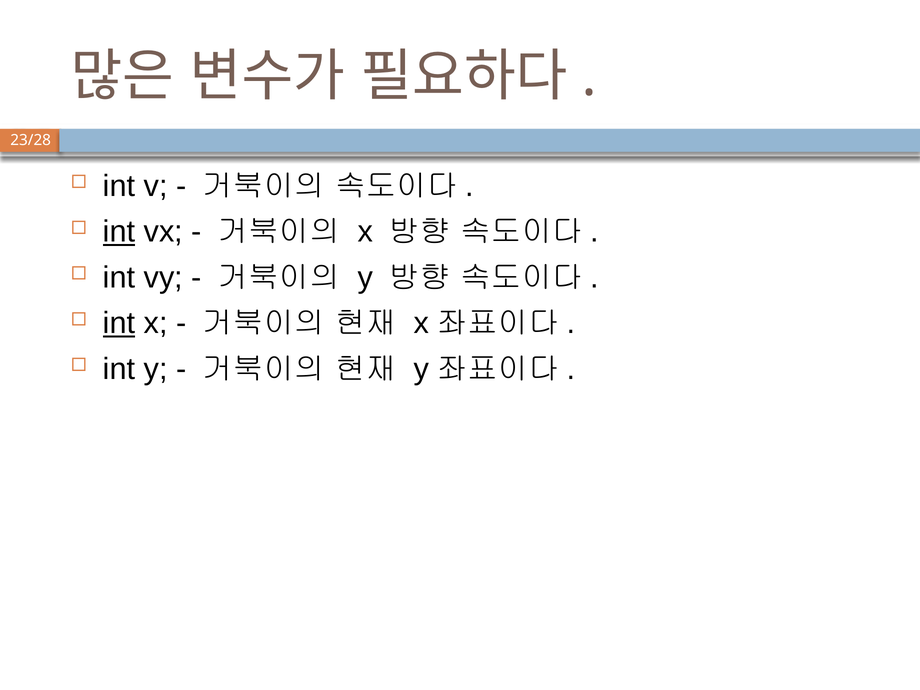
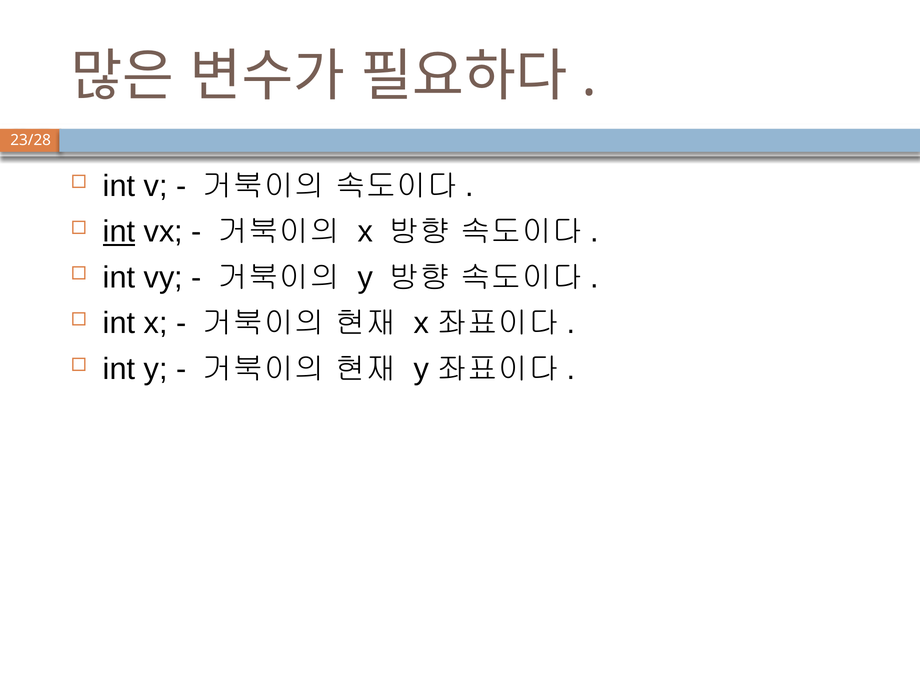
int at (119, 323) underline: present -> none
